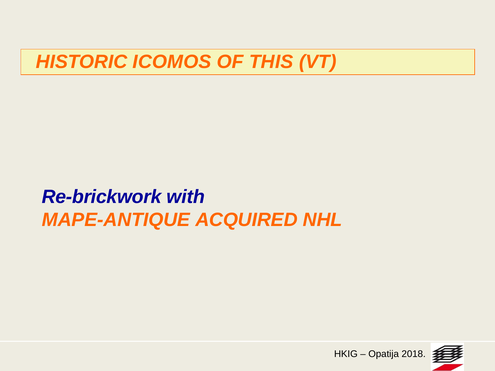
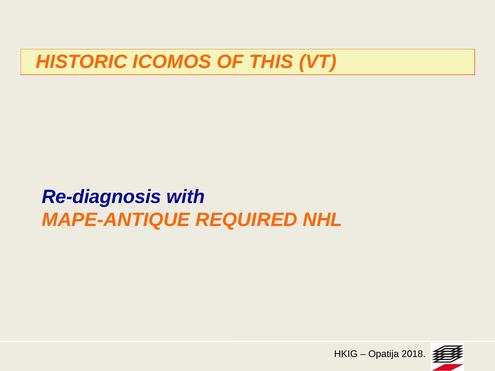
Re-brickwork: Re-brickwork -> Re-diagnosis
ACQUIRED: ACQUIRED -> REQUIRED
